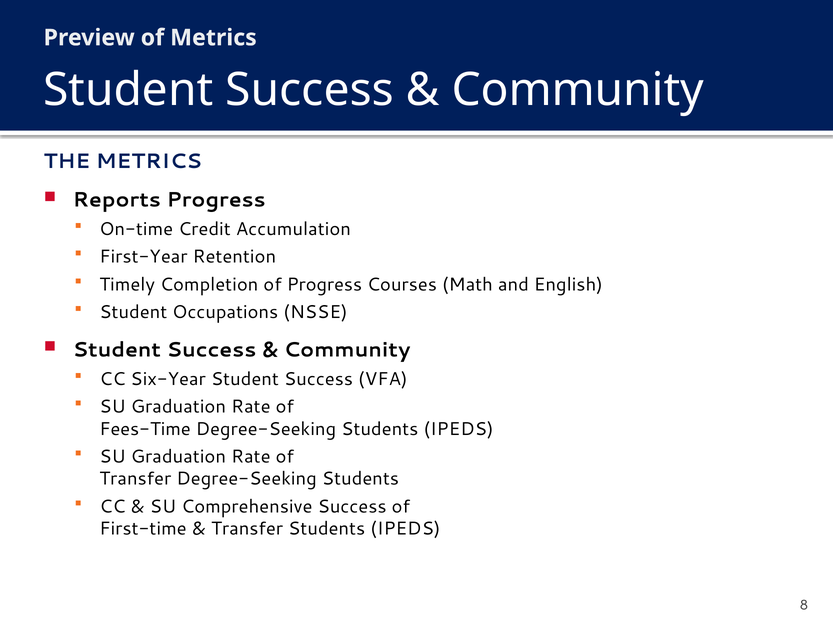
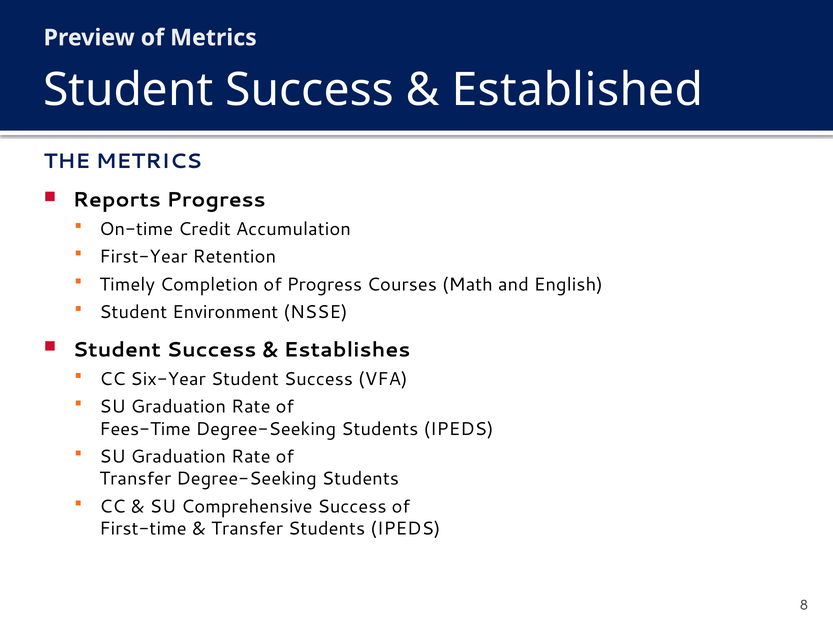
Community at (578, 90): Community -> Established
Occupations: Occupations -> Environment
Community at (347, 350): Community -> Establishes
